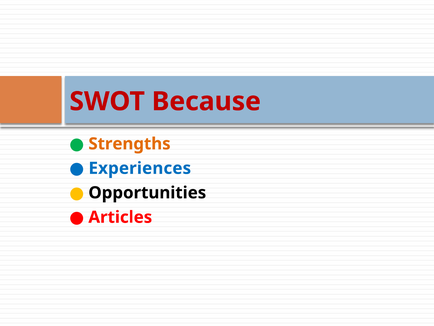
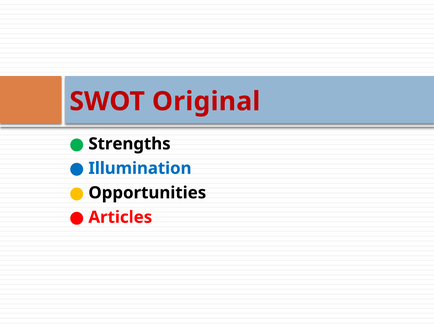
Because: Because -> Original
Strengths colour: orange -> black
Experiences: Experiences -> Illumination
